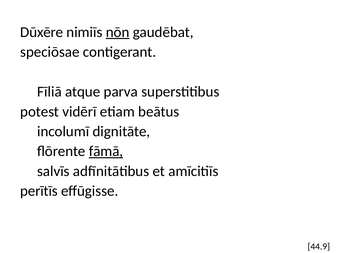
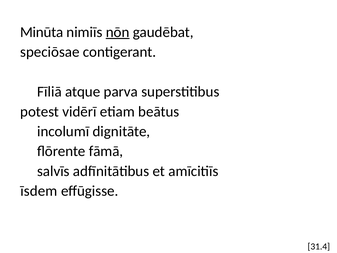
Dūxēre: Dūxēre -> Minūta
fāmā underline: present -> none
perītīs: perītīs -> īsdem
44.9: 44.9 -> 31.4
